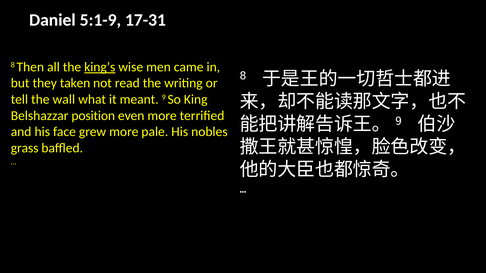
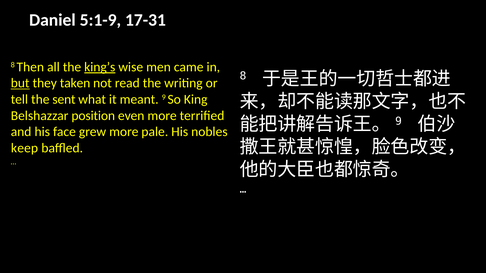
but underline: none -> present
wall: wall -> sent
grass: grass -> keep
